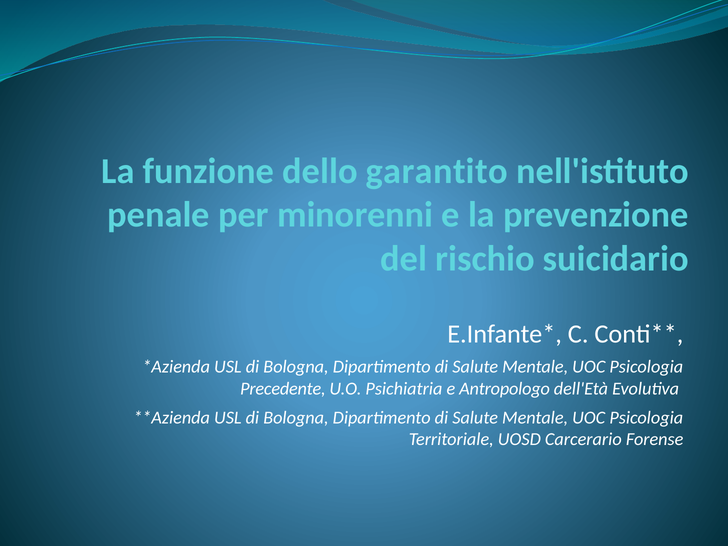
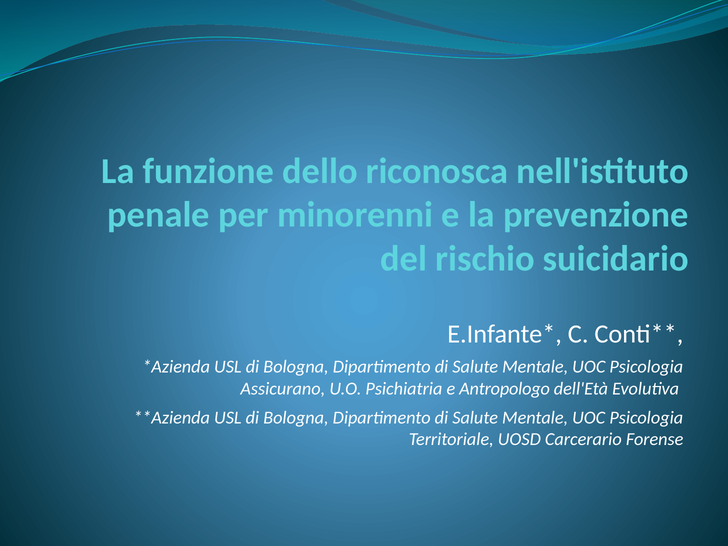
garantito: garantito -> riconosca
Precedente: Precedente -> Assicurano
